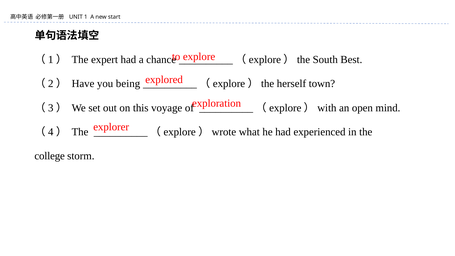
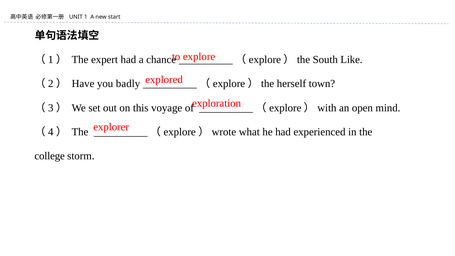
Best: Best -> Like
being: being -> badly
